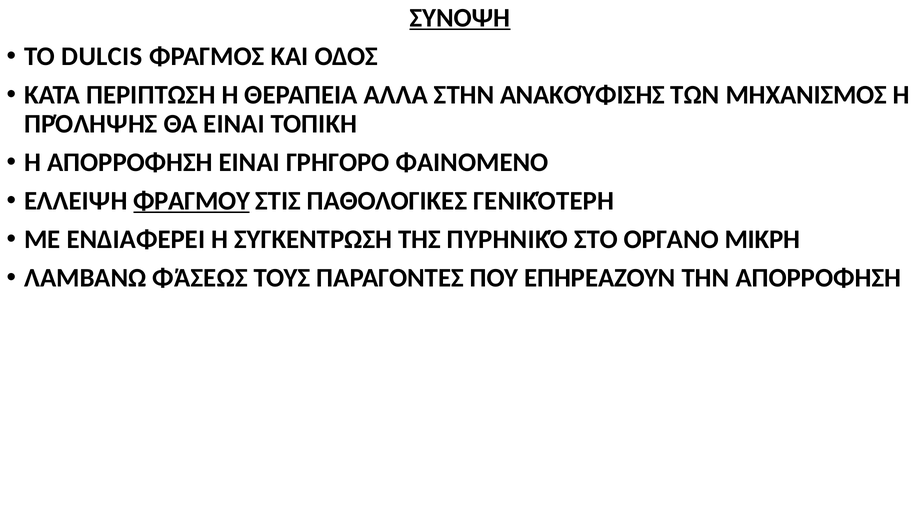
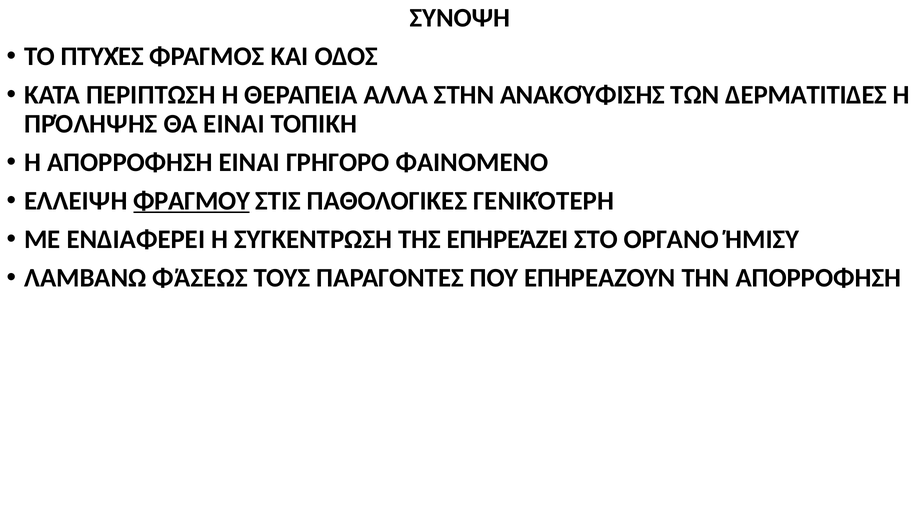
ΣΥΝΟΨΗ underline: present -> none
DULCIS: DULCIS -> ΠΤΥΧΈΣ
MΗΧΑΝΙΣΜΟΣ: MΗΧΑΝΙΣΜΟΣ -> ΔΕΡΜΑΤΙΤΙΔΕΣ
ΠΥΡΗΝΙΚΌ: ΠΥΡΗΝΙΚΌ -> ΕΠΗΡΕΆΖΕΙ
ΜΙΚΡΗ: ΜΙΚΡΗ -> ΉΜΙΣΥ
